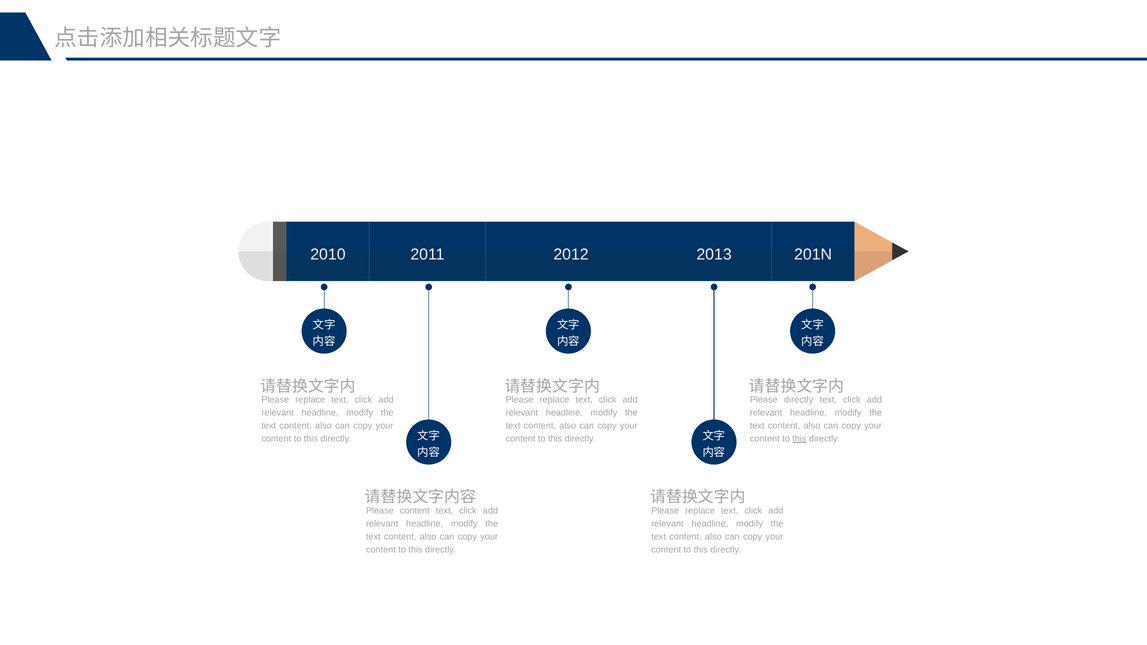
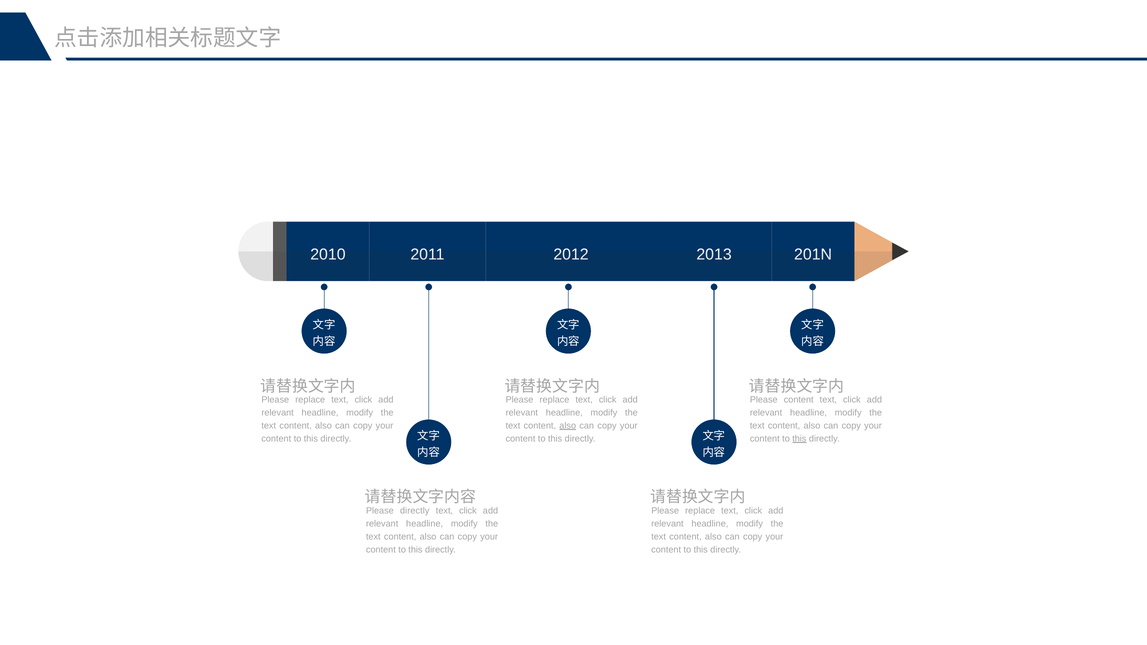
Please directly: directly -> content
also at (568, 426) underline: none -> present
Please content: content -> directly
